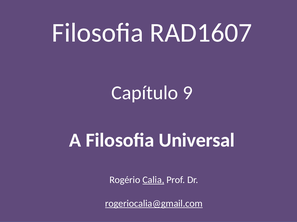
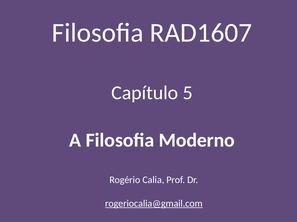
9: 9 -> 5
Universal: Universal -> Moderno
Calia underline: present -> none
